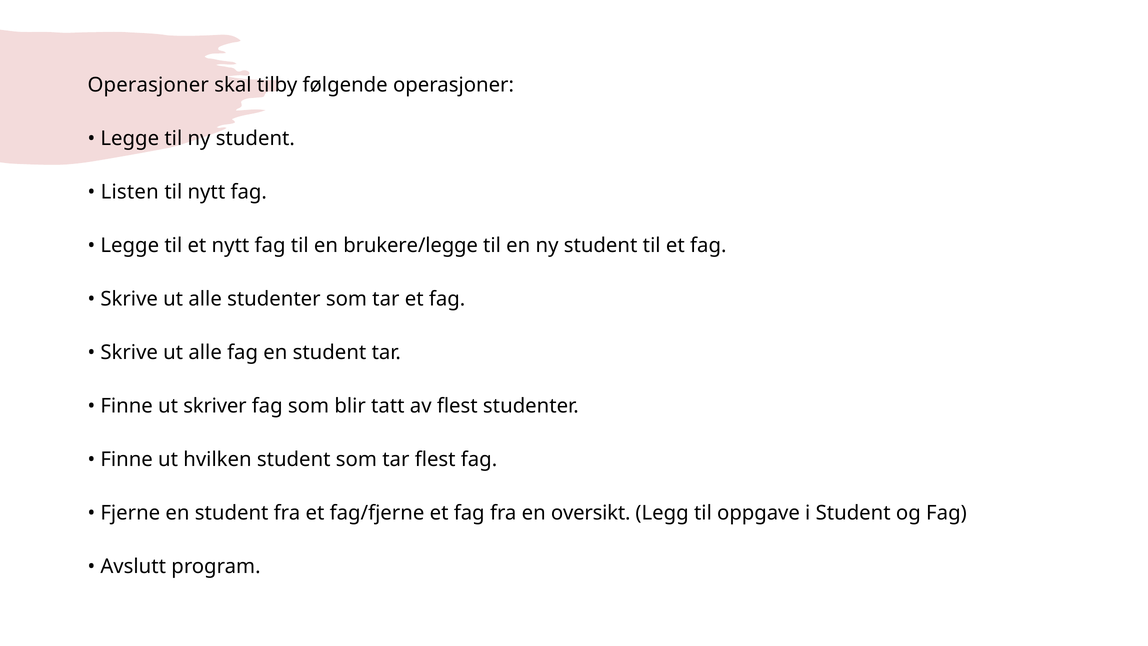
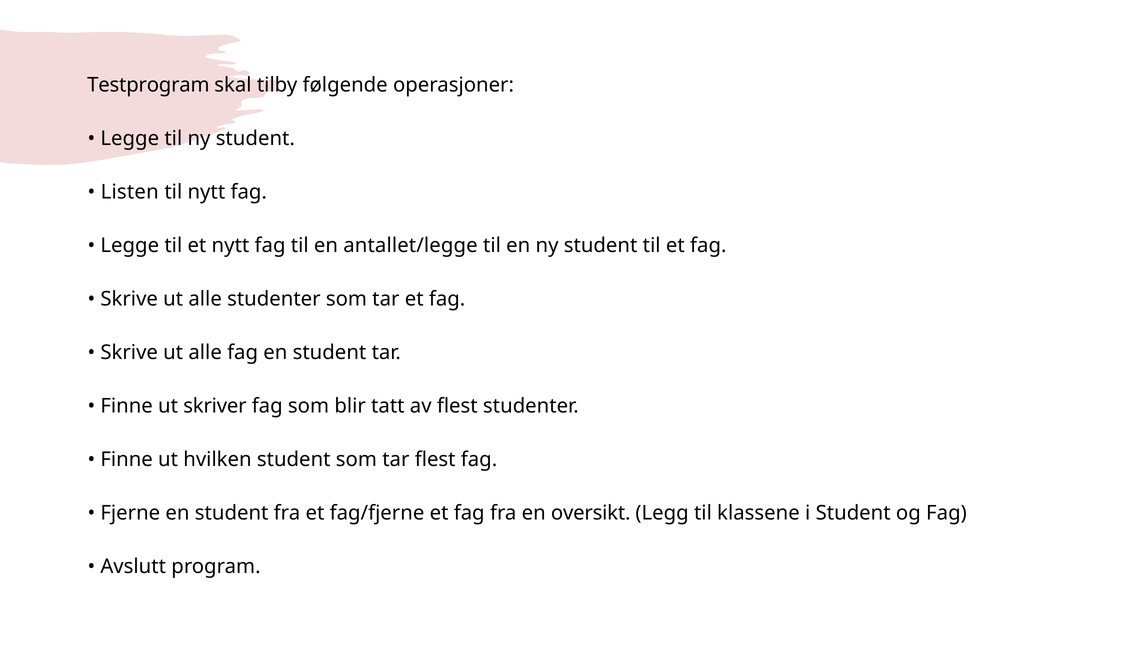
Operasjoner at (148, 85): Operasjoner -> Testprogram
brukere/legge: brukere/legge -> antallet/legge
oppgave: oppgave -> klassene
